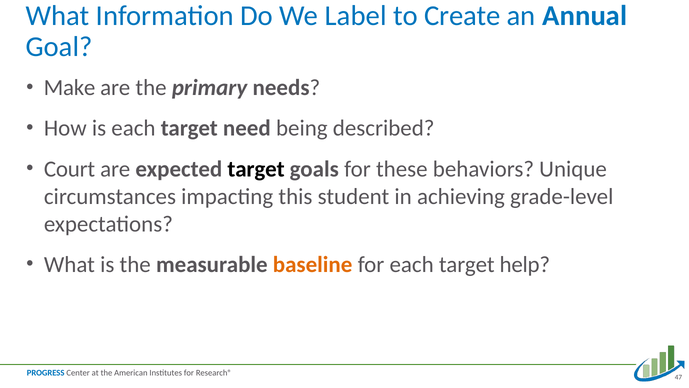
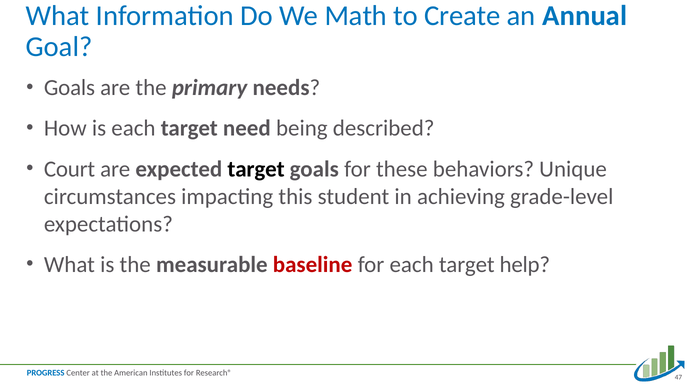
Label: Label -> Math
Make at (70, 88): Make -> Goals
baseline colour: orange -> red
